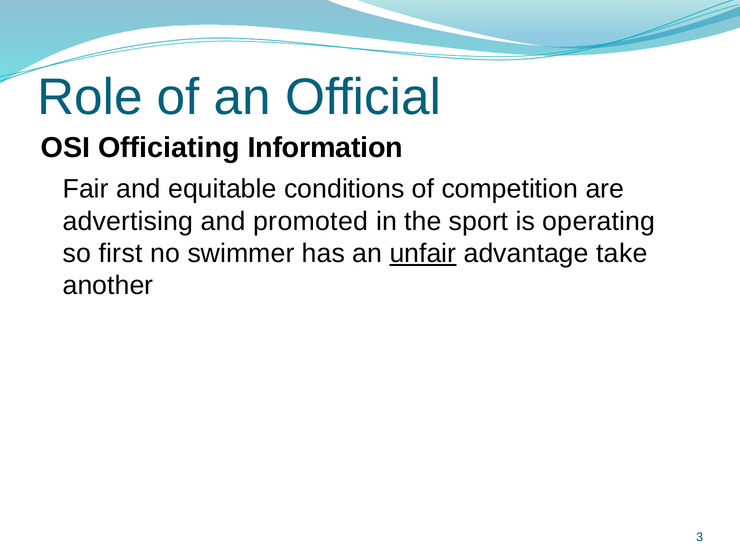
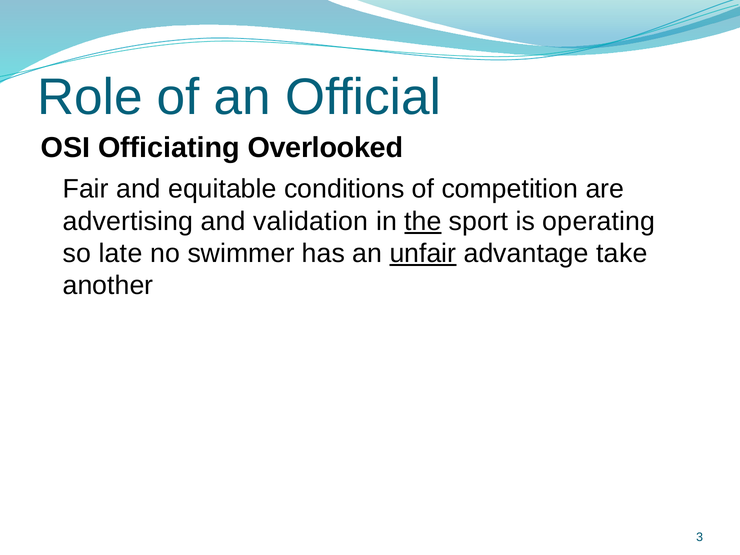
Information: Information -> Overlooked
promoted: promoted -> validation
the underline: none -> present
first: first -> late
